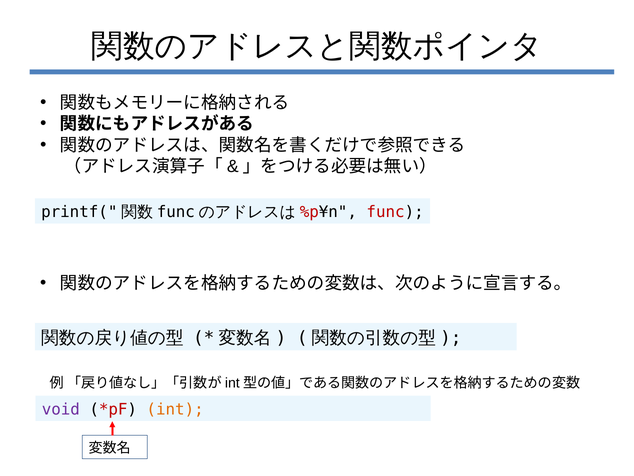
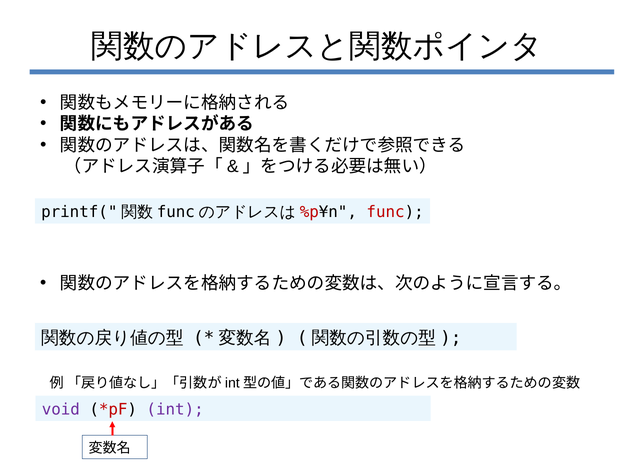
int colour: orange -> purple
